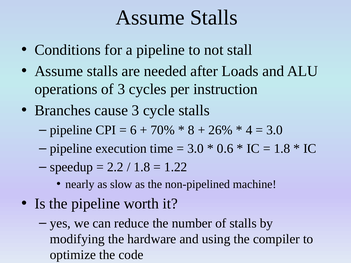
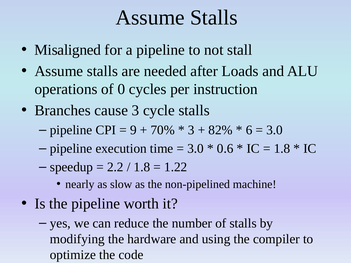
Conditions: Conditions -> Misaligned
of 3: 3 -> 0
6: 6 -> 9
8 at (191, 130): 8 -> 3
26%: 26% -> 82%
4: 4 -> 6
